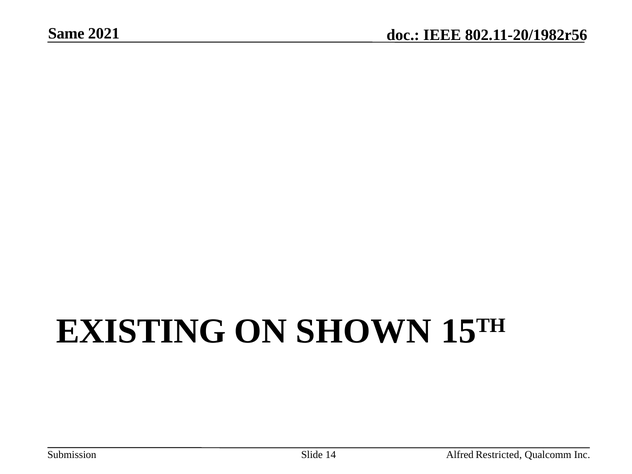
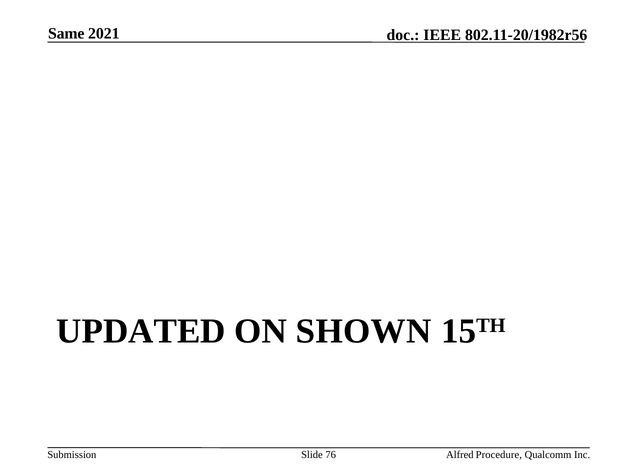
EXISTING: EXISTING -> UPDATED
14: 14 -> 76
Restricted: Restricted -> Procedure
